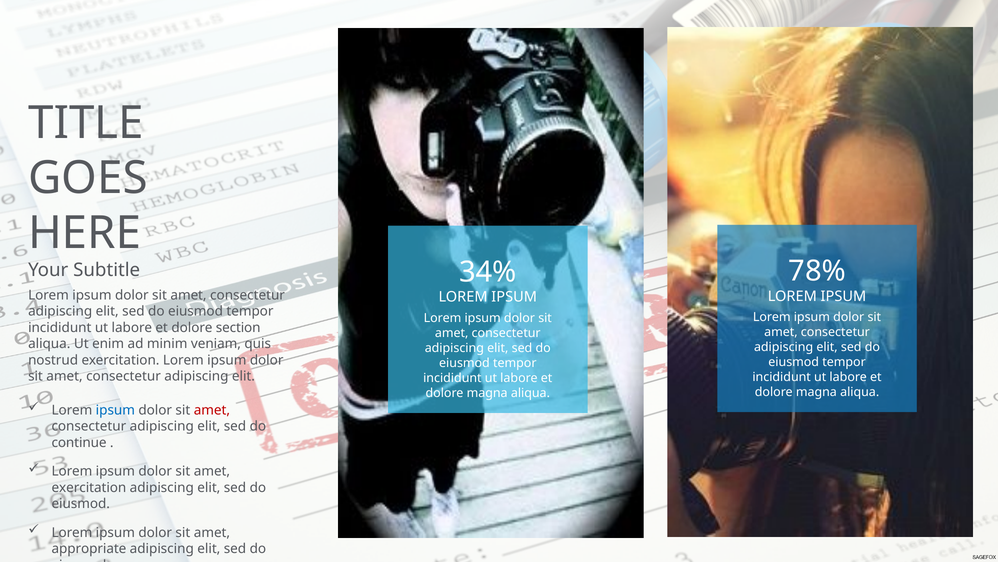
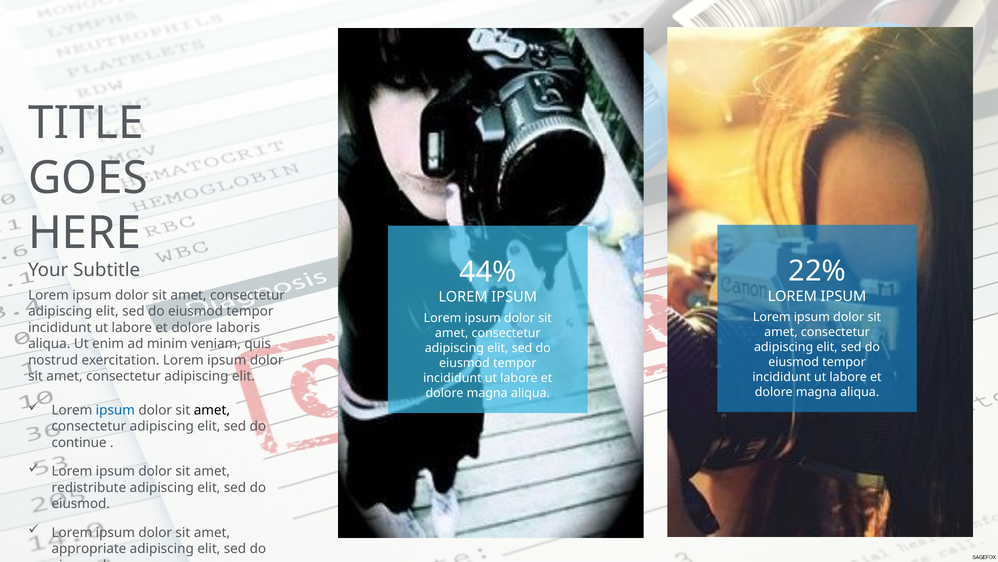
78%: 78% -> 22%
34%: 34% -> 44%
section: section -> laboris
amet at (212, 410) colour: red -> black
exercitation at (89, 487): exercitation -> redistribute
